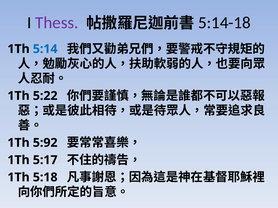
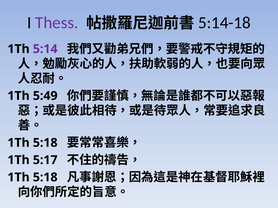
5:14 colour: blue -> purple
5:22: 5:22 -> 5:49
5:92 at (45, 143): 5:92 -> 5:18
